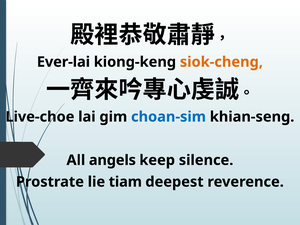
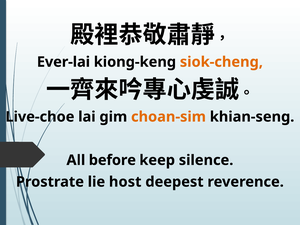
choan-sim colour: blue -> orange
angels: angels -> before
tiam: tiam -> host
